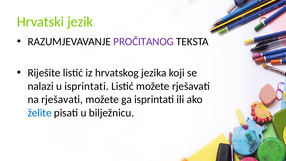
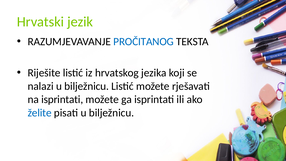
PROČITANOG colour: purple -> blue
nalazi u isprintati: isprintati -> bilježnicu
na rješavati: rješavati -> isprintati
